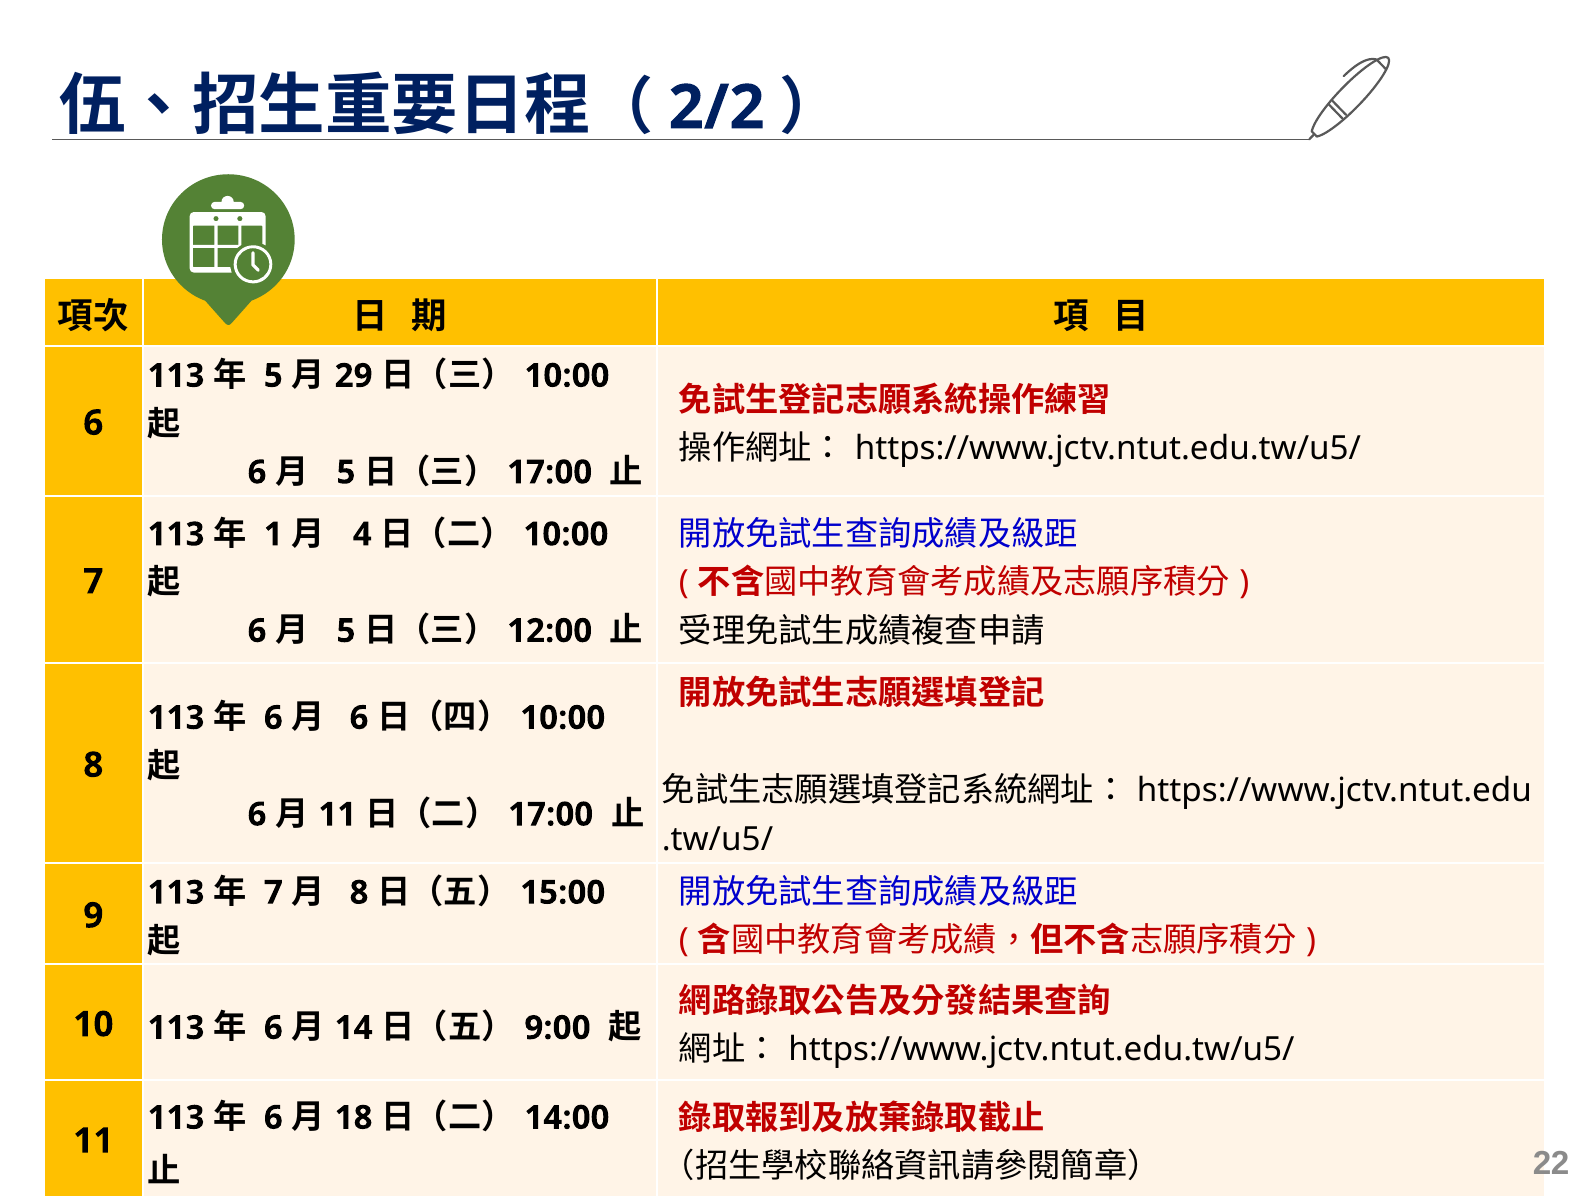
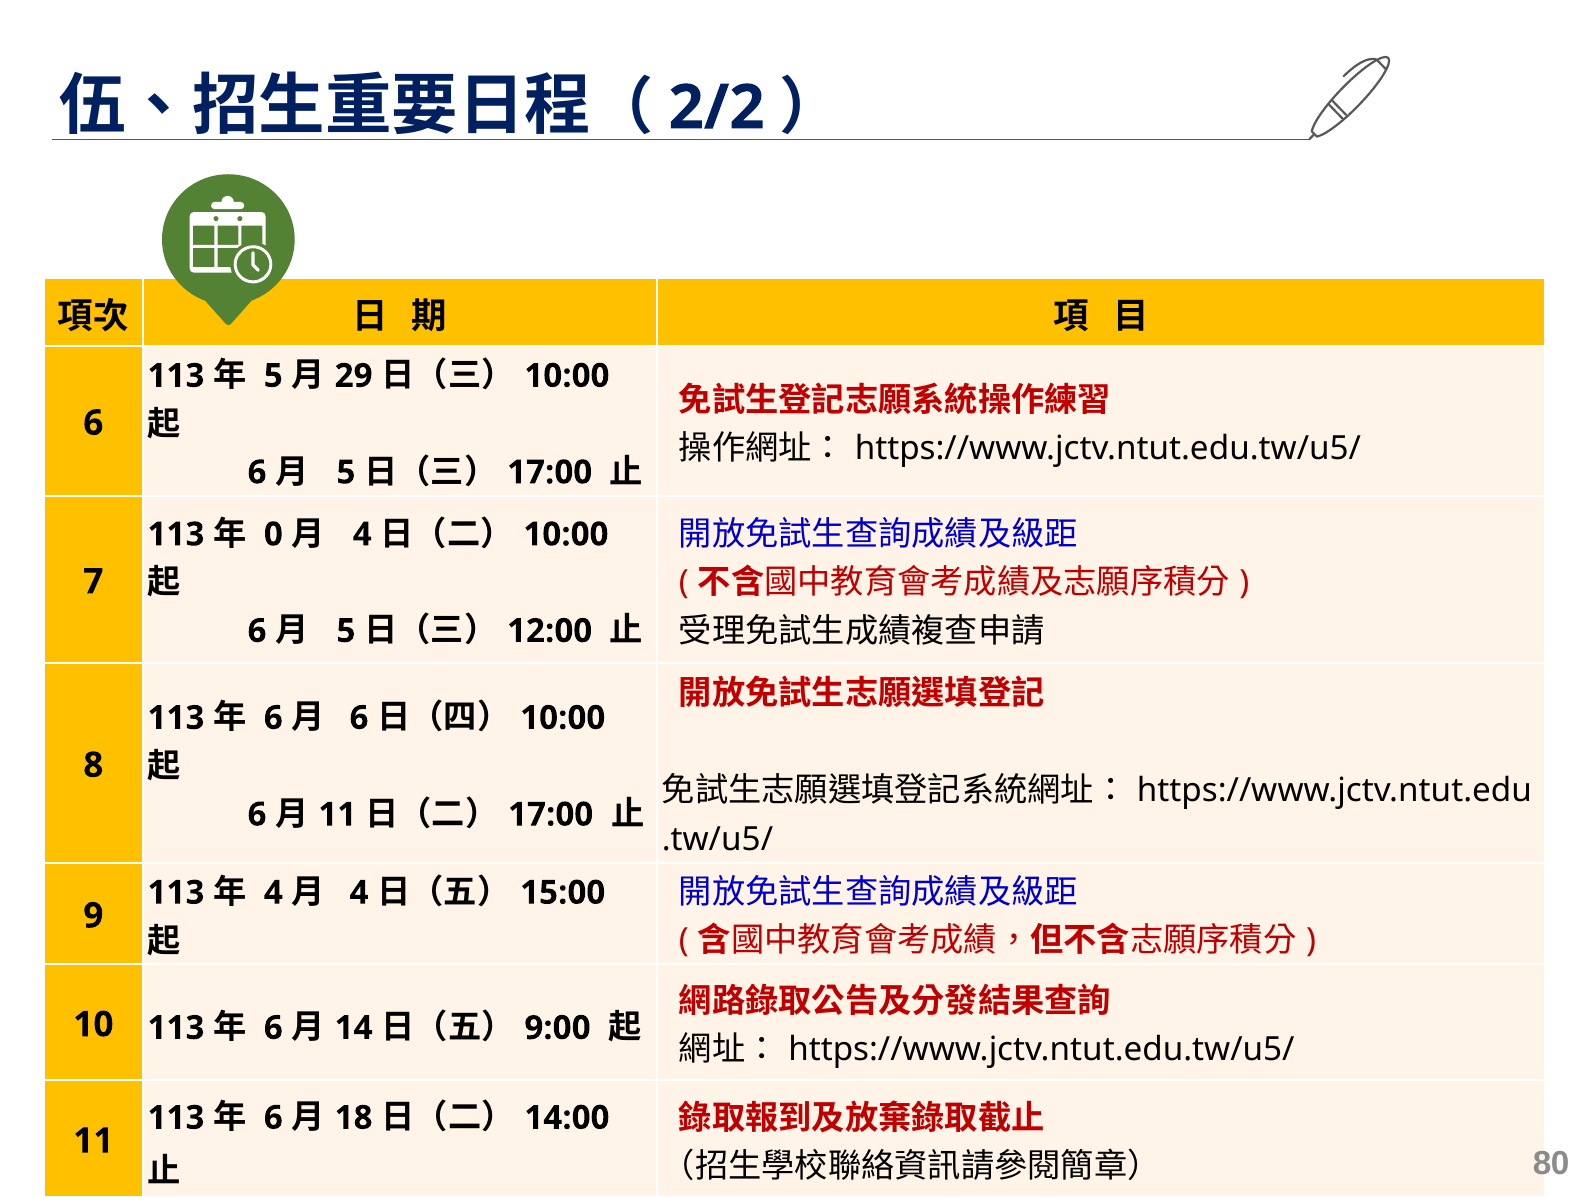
1: 1 -> 0
7 at (273, 893): 7 -> 4
8 at (359, 893): 8 -> 4
22: 22 -> 80
